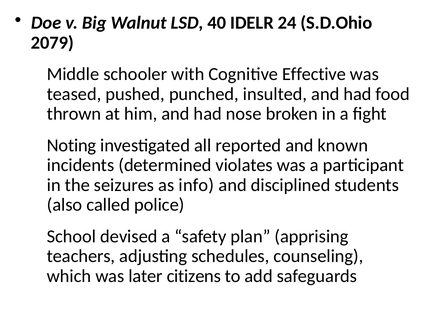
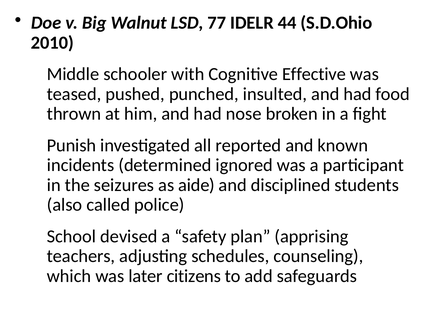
40: 40 -> 77
24: 24 -> 44
2079: 2079 -> 2010
Noting: Noting -> Punish
violates: violates -> ignored
info: info -> aide
